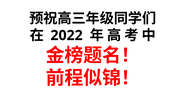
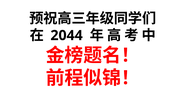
2022: 2022 -> 2044
